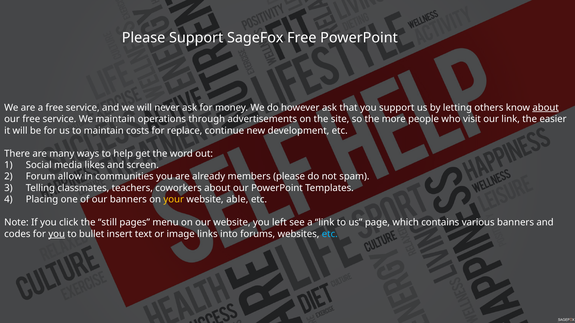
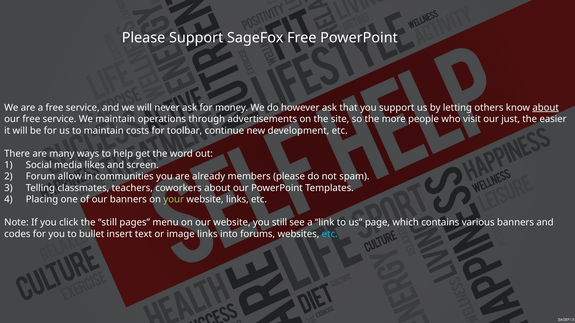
our link: link -> just
replace: replace -> toolbar
your colour: yellow -> light green
website able: able -> links
you left: left -> still
you at (57, 234) underline: present -> none
